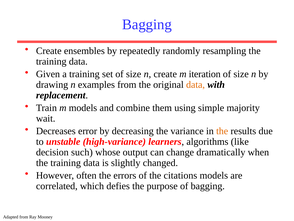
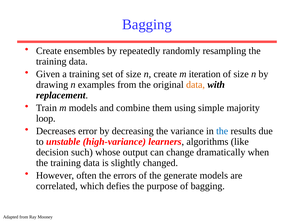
wait: wait -> loop
the at (222, 131) colour: orange -> blue
citations: citations -> generate
